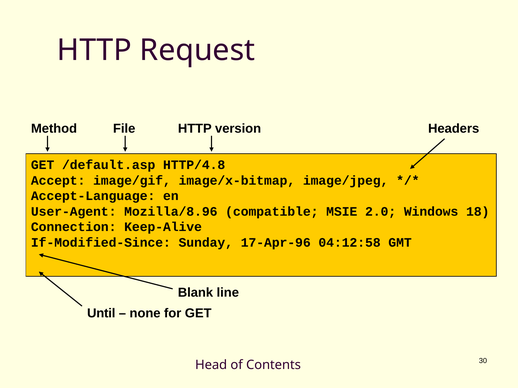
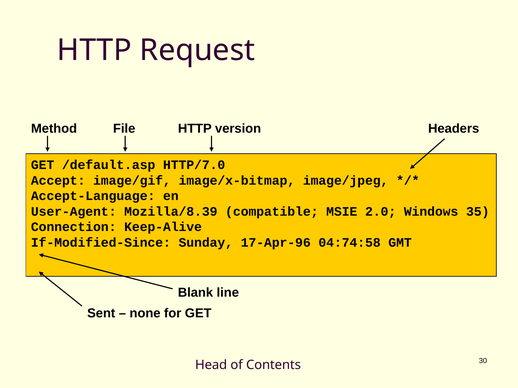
HTTP/4.8: HTTP/4.8 -> HTTP/7.0
Mozilla/8.96: Mozilla/8.96 -> Mozilla/8.39
18: 18 -> 35
04:12:58: 04:12:58 -> 04:74:58
Until: Until -> Sent
